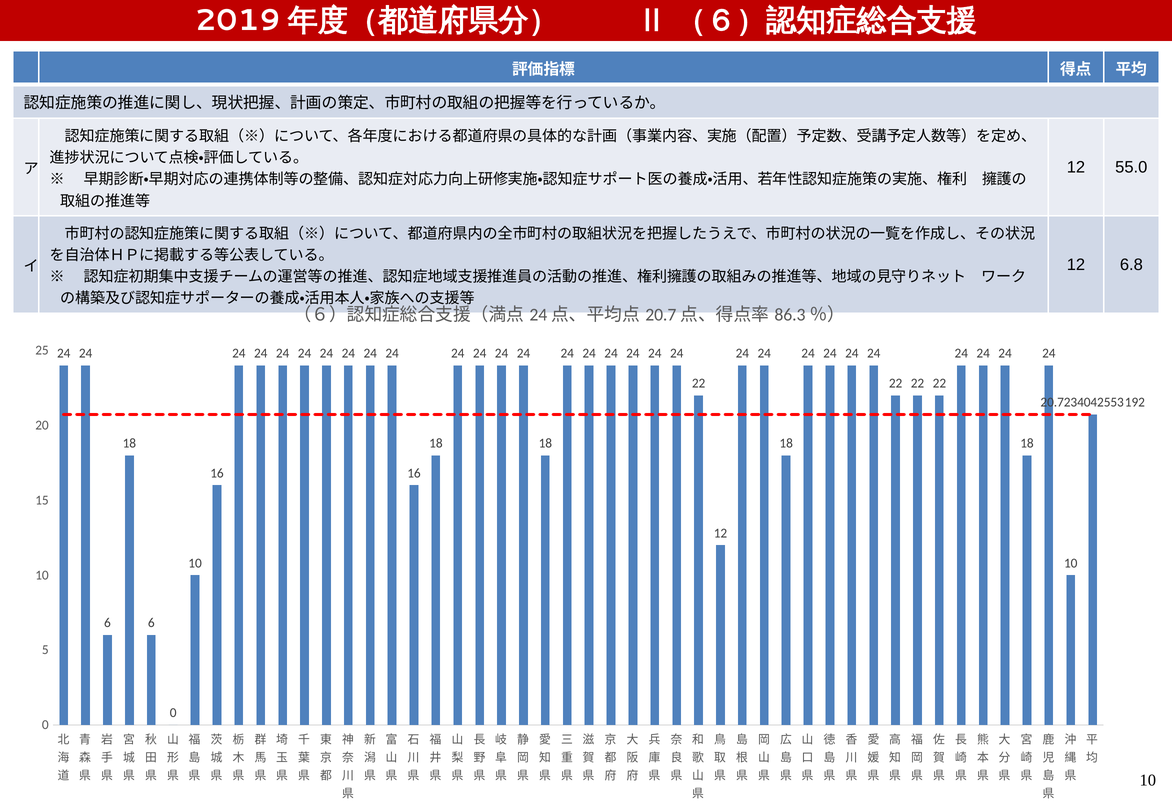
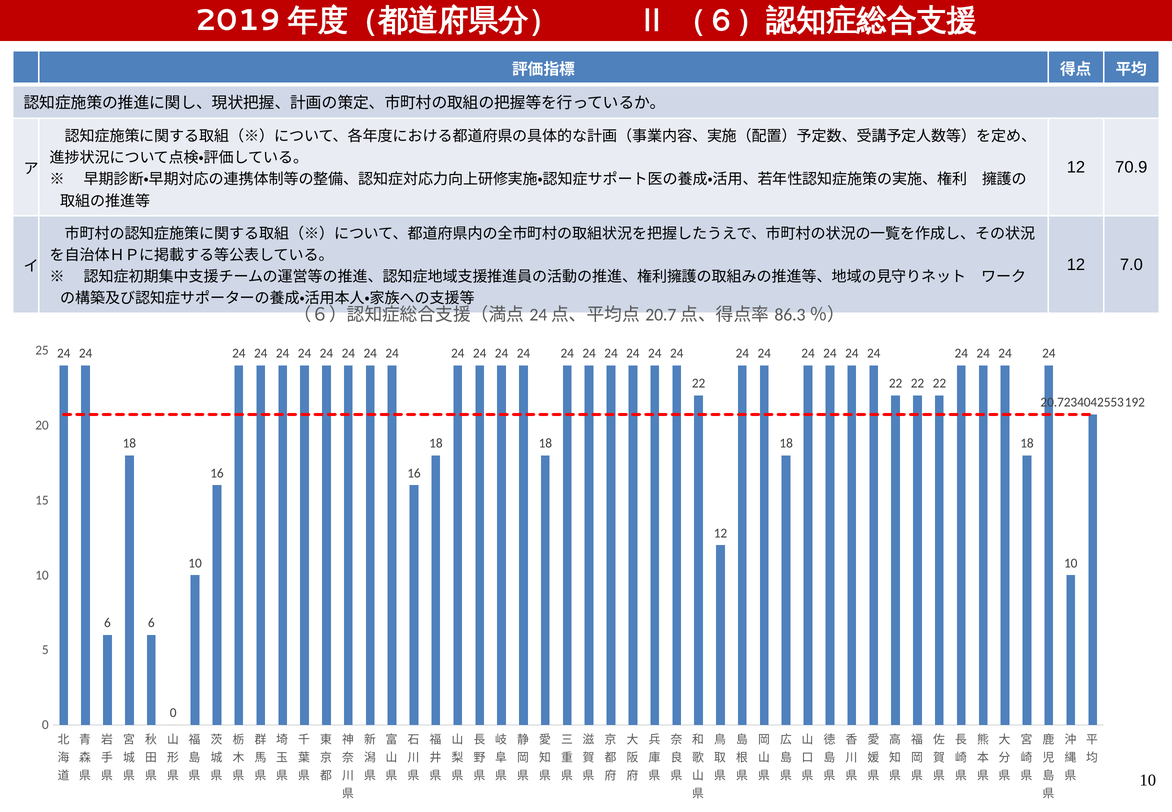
55.0: 55.0 -> 70.9
6.8: 6.8 -> 7.0
